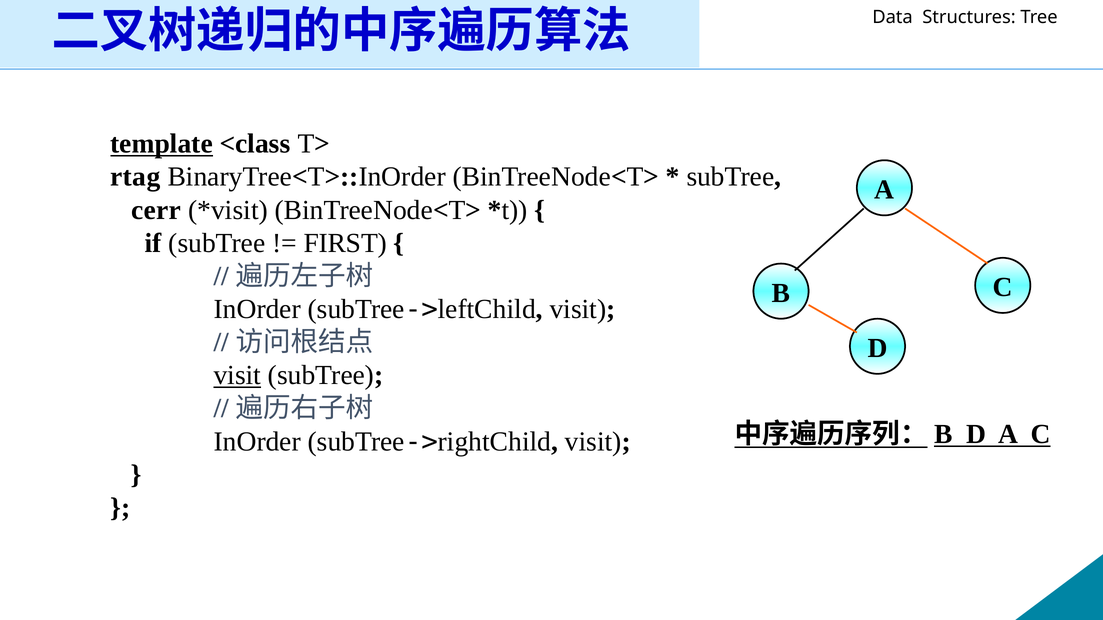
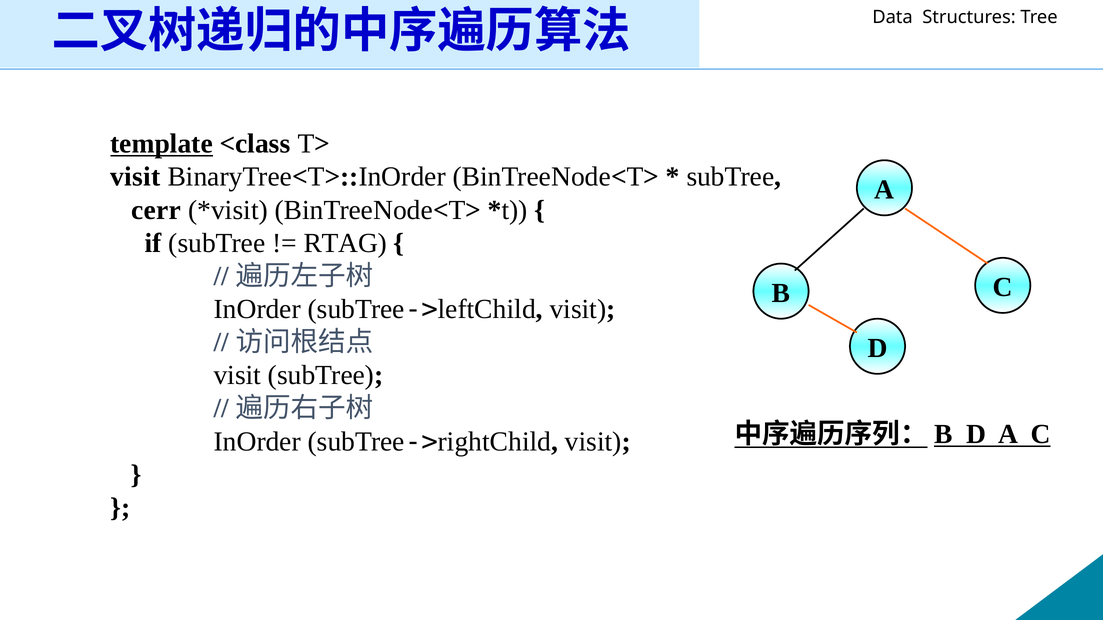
rtag at (135, 177): rtag -> visit
FIRST: FIRST -> RTAG
visit at (237, 376) underline: present -> none
